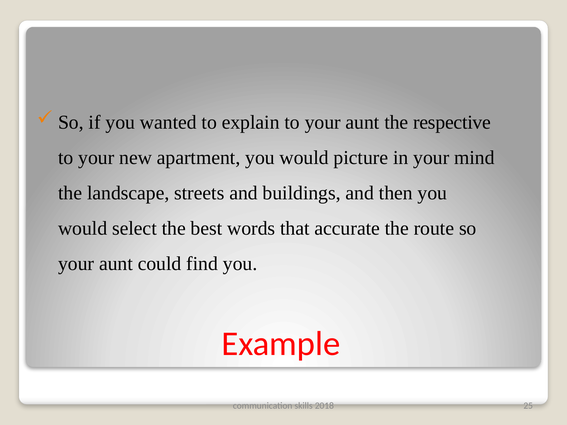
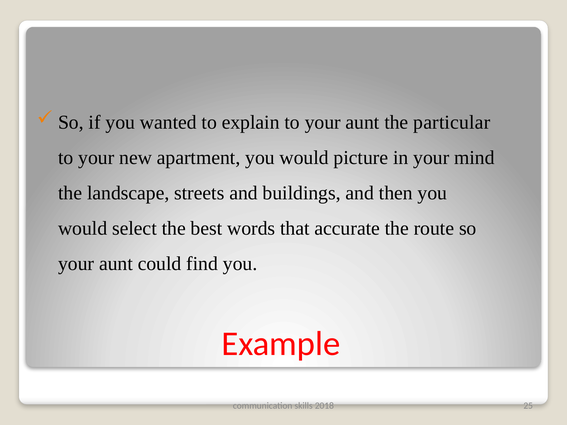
respective: respective -> particular
